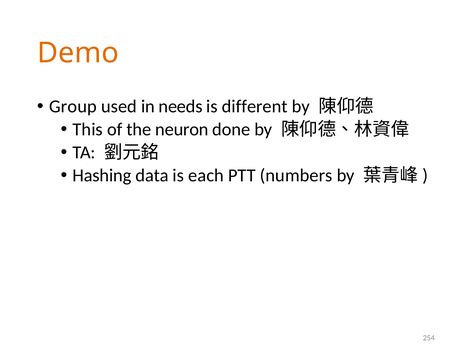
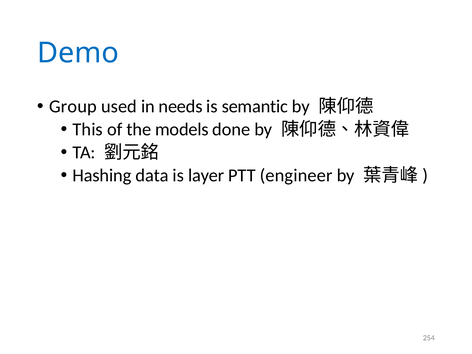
Demo colour: orange -> blue
different: different -> semantic
neuron: neuron -> models
each: each -> layer
numbers: numbers -> engineer
